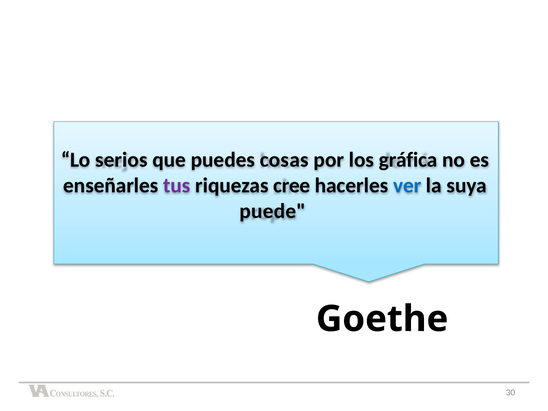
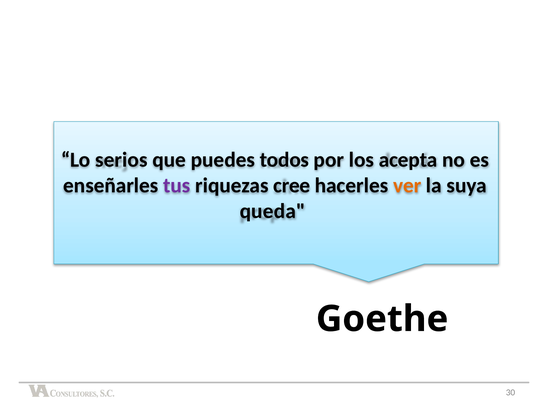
cosas: cosas -> todos
gráfica: gráfica -> acepta
ver colour: blue -> orange
puede: puede -> queda
